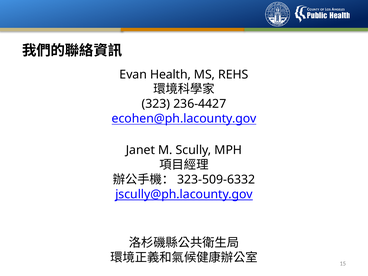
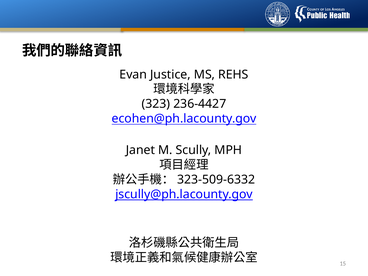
Health: Health -> Justice
